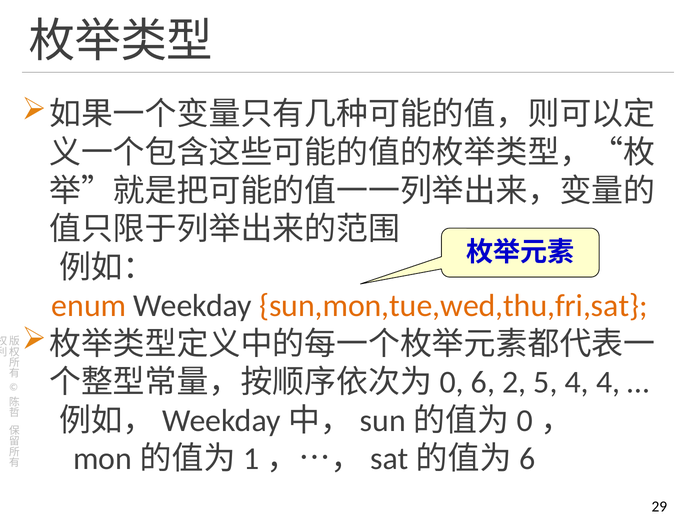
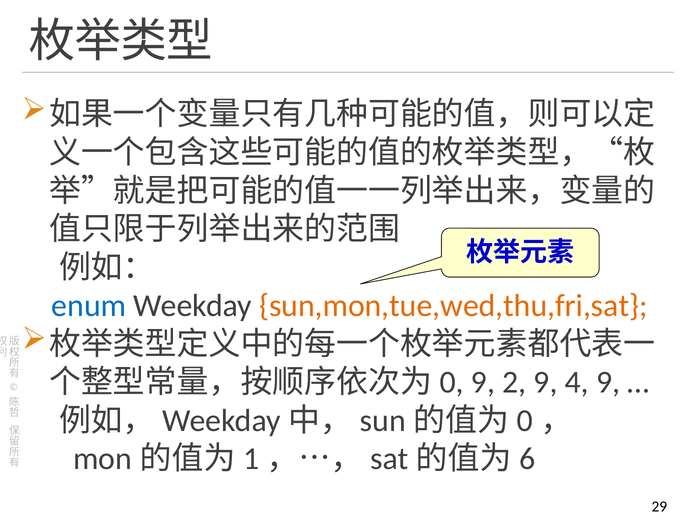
enum colour: orange -> blue
6 at (483, 382): 6 -> 9
2 5: 5 -> 9
4 4: 4 -> 9
